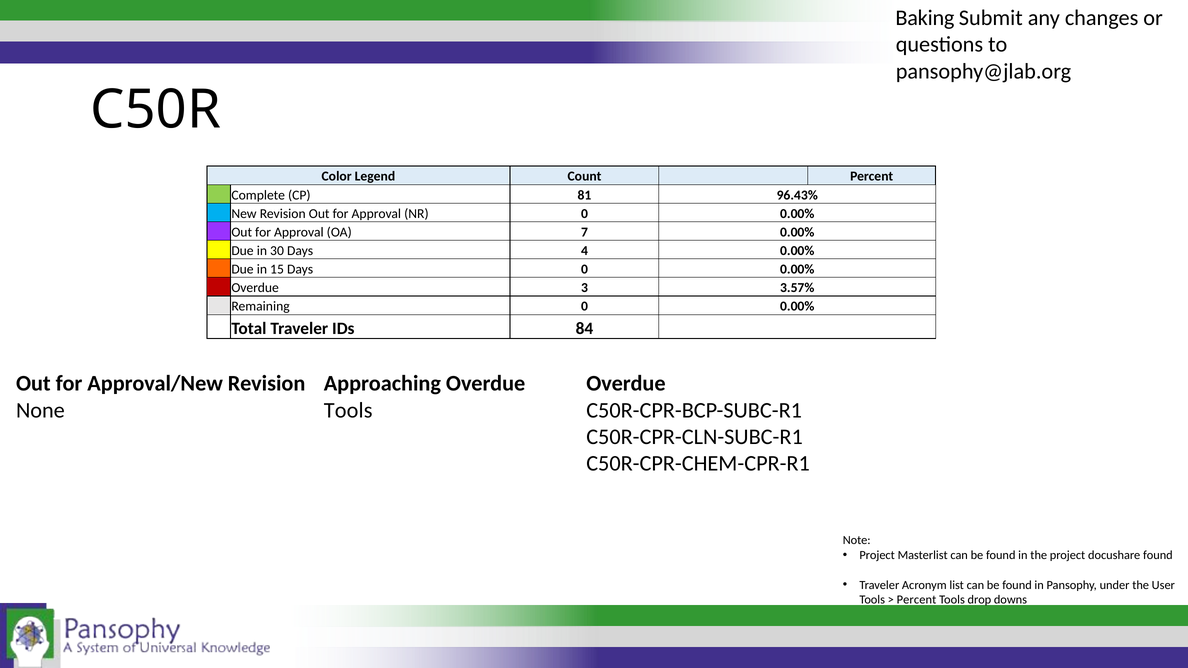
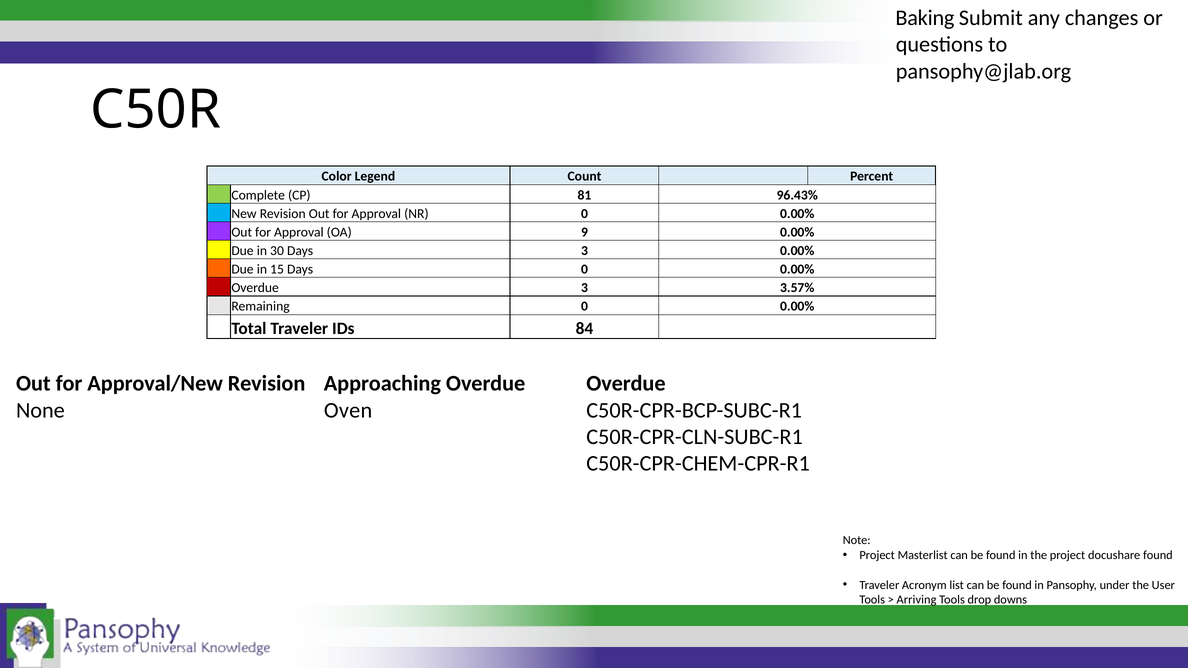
7: 7 -> 9
Days 4: 4 -> 3
Tools at (348, 410): Tools -> Oven
Percent at (917, 600): Percent -> Arriving
